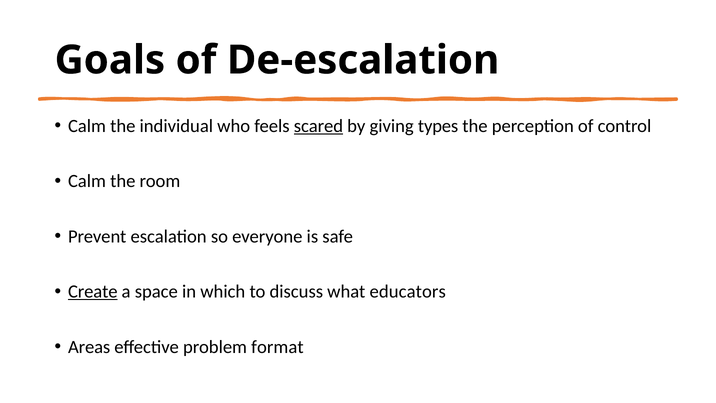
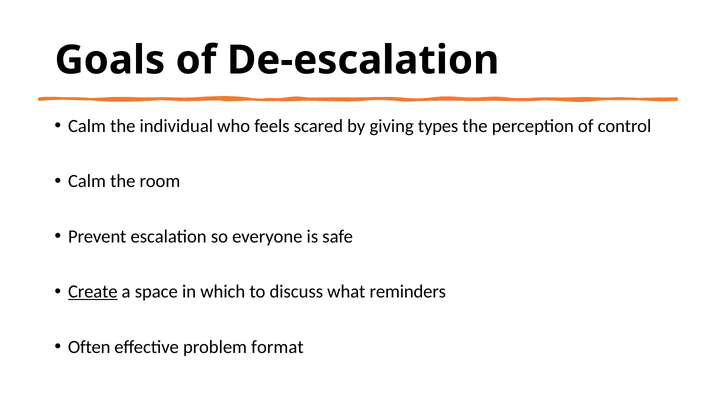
scared underline: present -> none
educators: educators -> reminders
Areas: Areas -> Often
